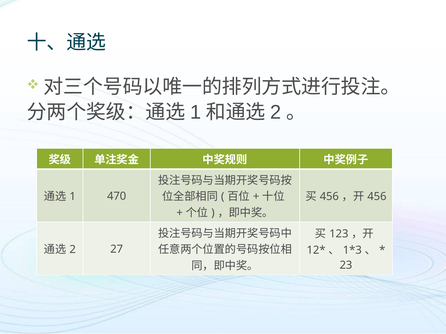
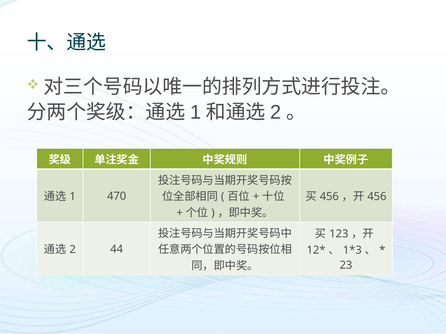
27: 27 -> 44
